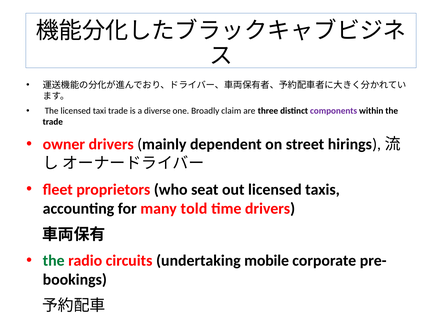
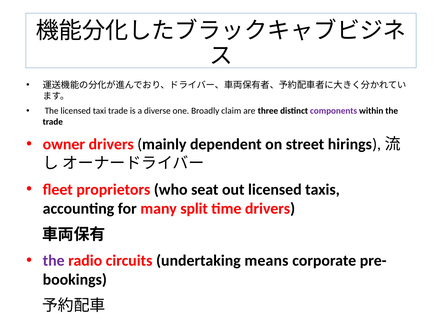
told: told -> split
the at (54, 260) colour: green -> purple
mobile: mobile -> means
